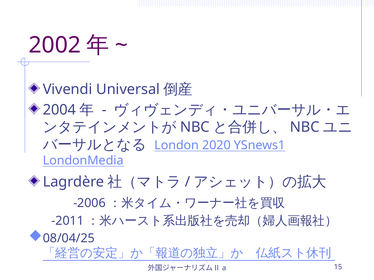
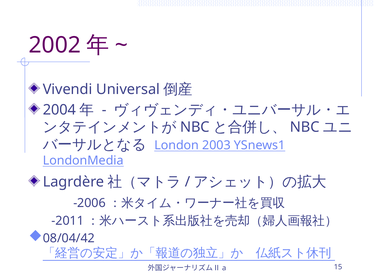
2020: 2020 -> 2003
08/04/25: 08/04/25 -> 08/04/42
